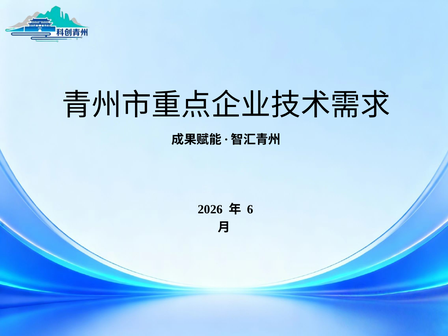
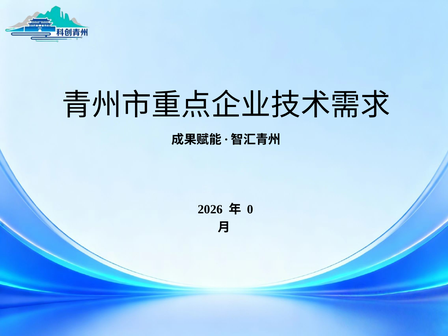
6: 6 -> 0
